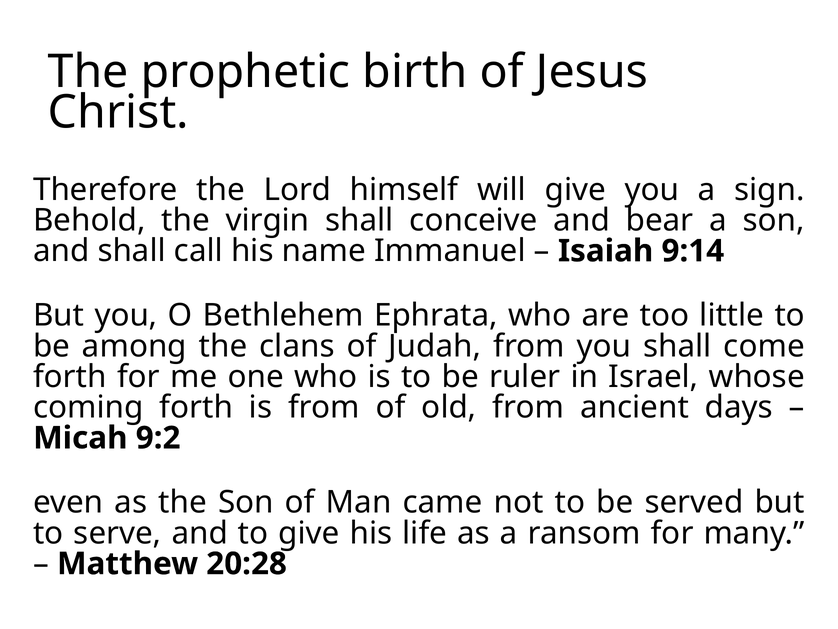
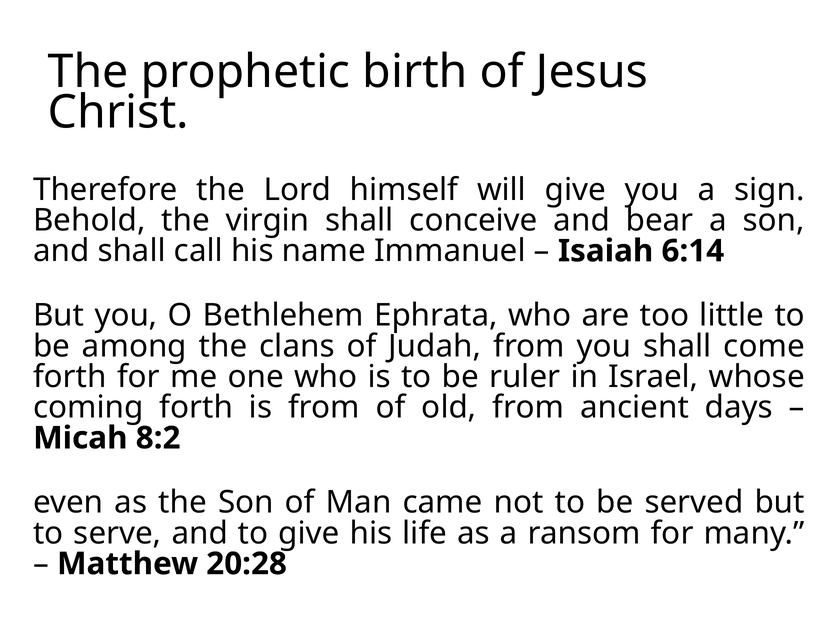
9:14: 9:14 -> 6:14
9:2: 9:2 -> 8:2
